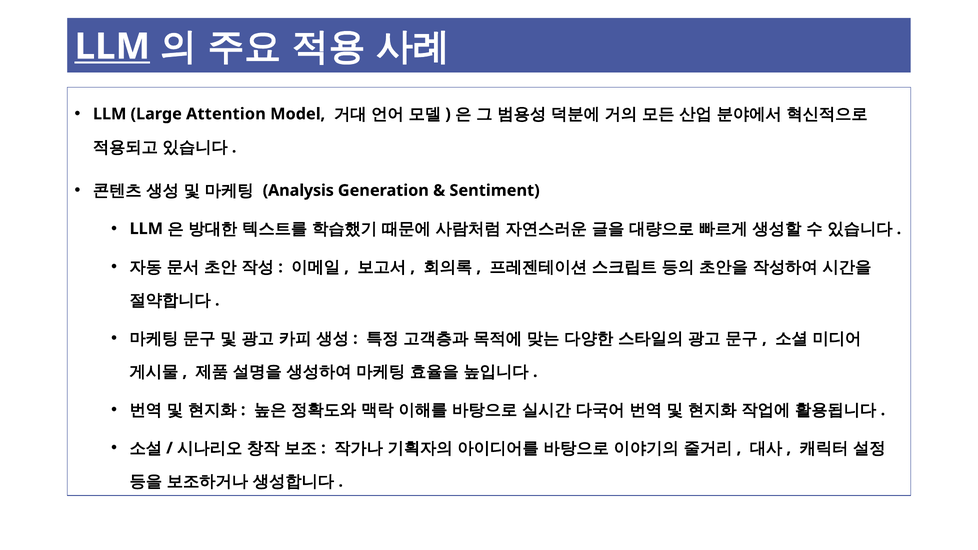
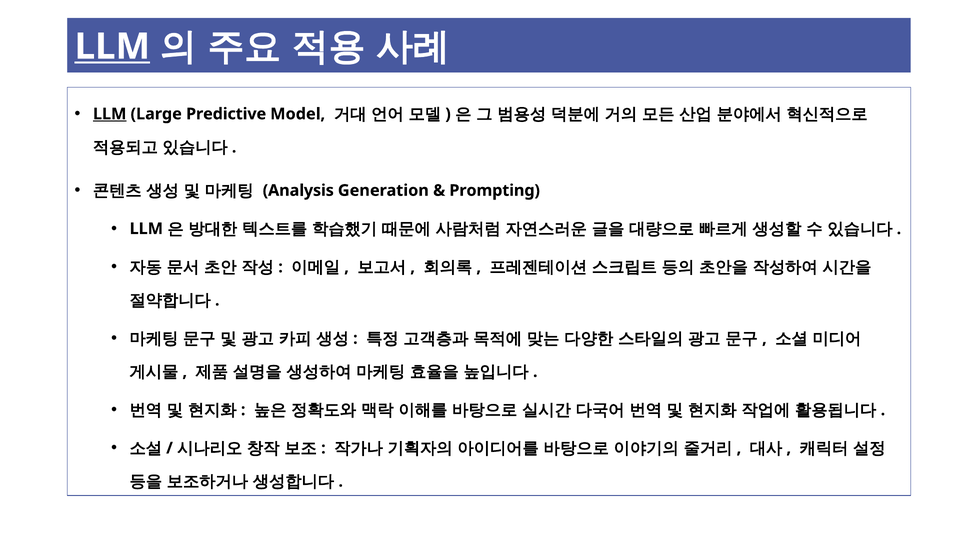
LLM at (110, 114) underline: none -> present
Attention: Attention -> Predictive
Sentiment: Sentiment -> Prompting
